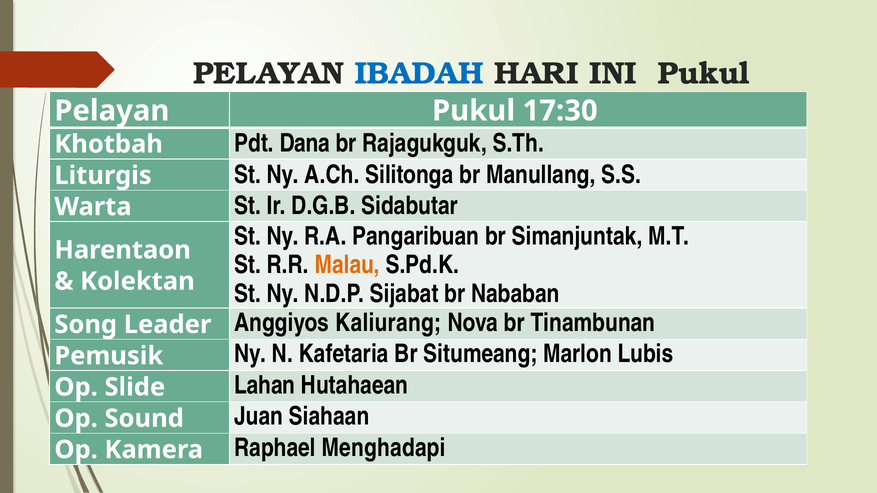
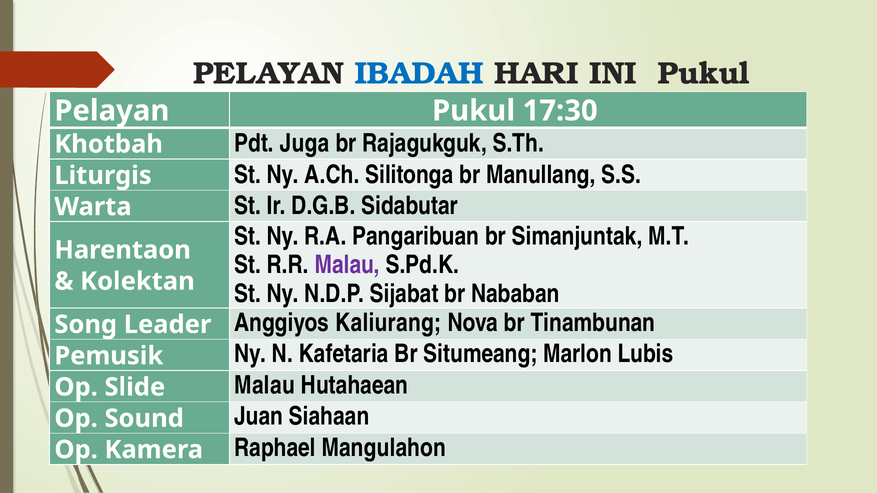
Dana: Dana -> Juga
Malau at (347, 265) colour: orange -> purple
Lahan at (265, 385): Lahan -> Malau
Menghadapi: Menghadapi -> Mangulahon
